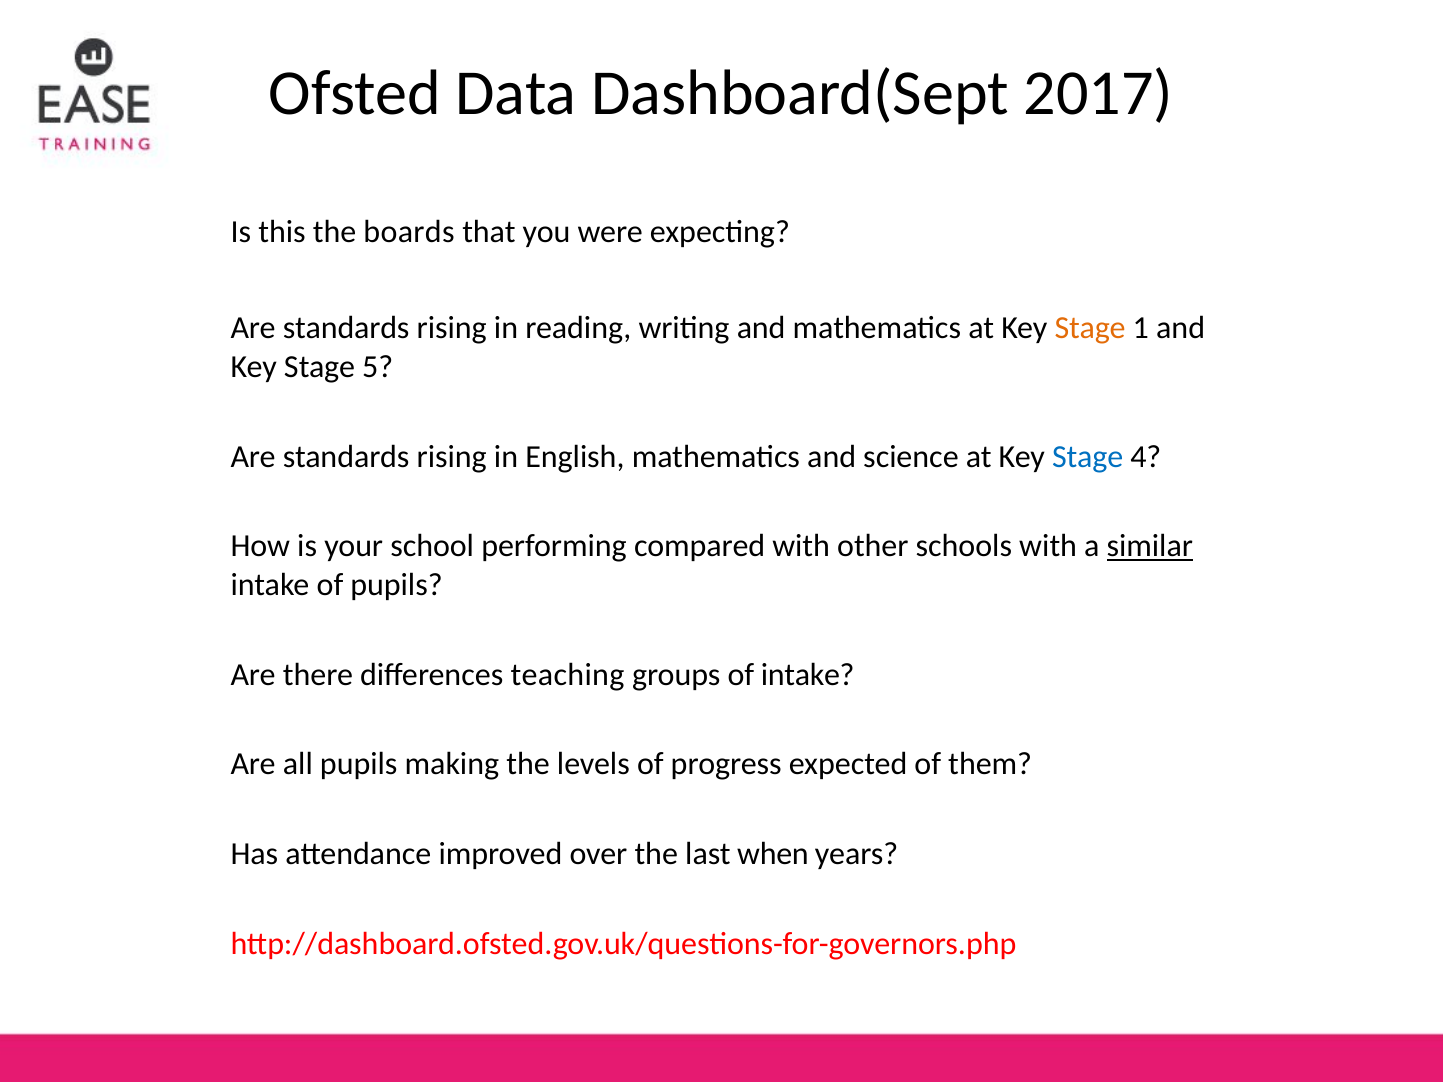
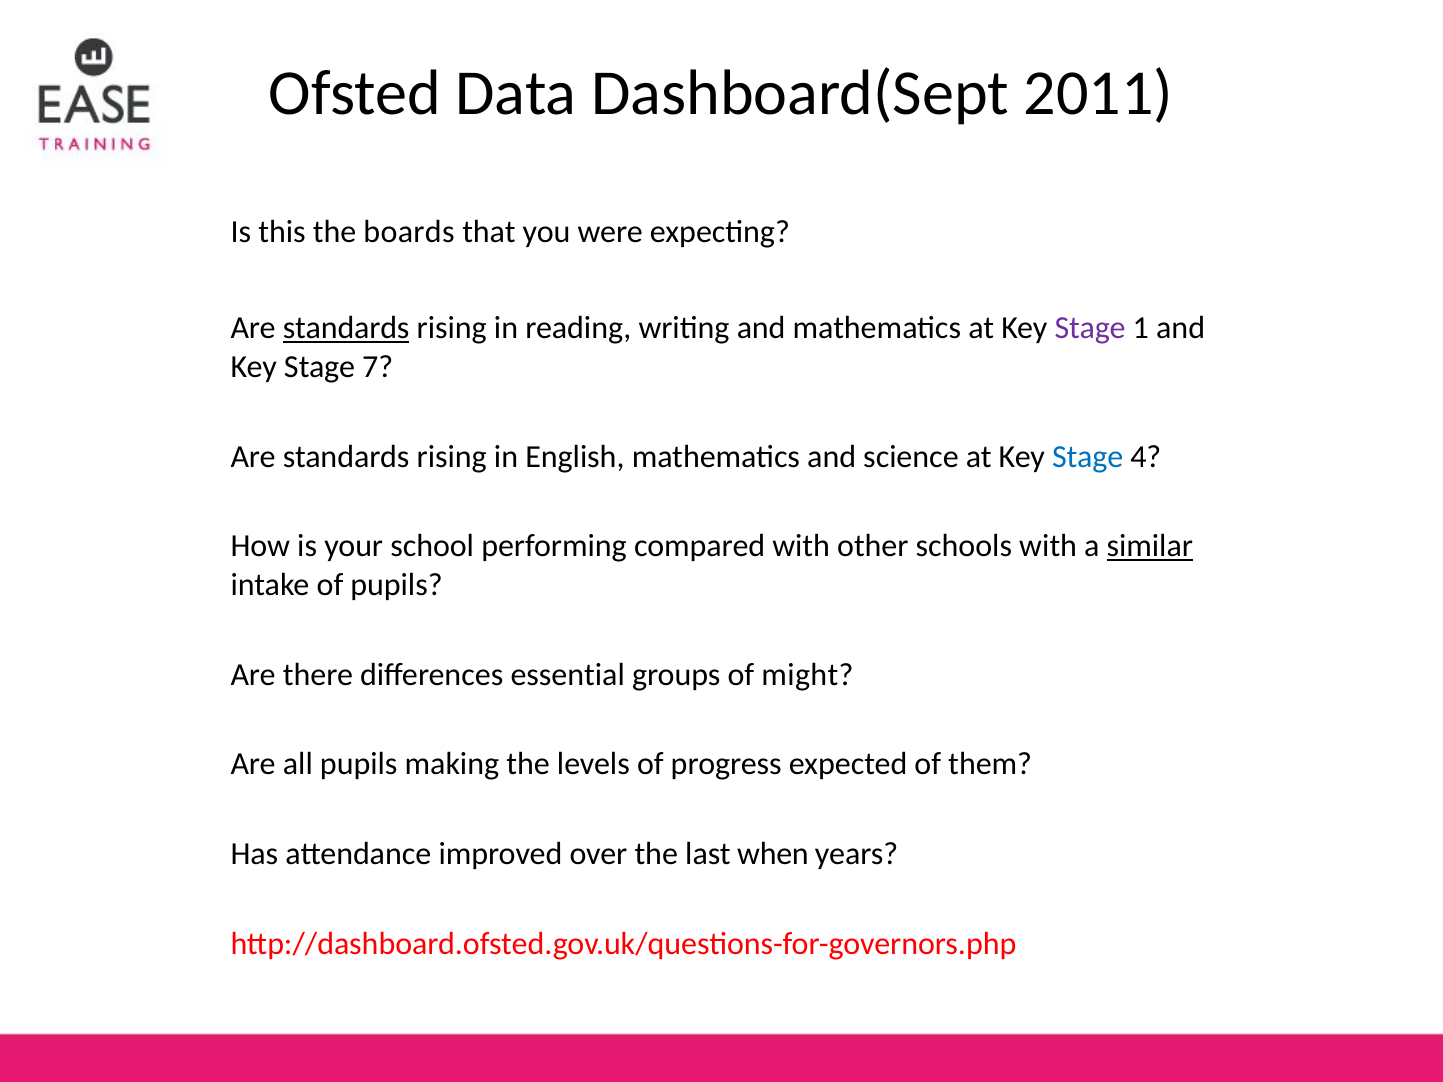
2017: 2017 -> 2011
standards at (346, 328) underline: none -> present
Stage at (1090, 328) colour: orange -> purple
5: 5 -> 7
teaching: teaching -> essential
of intake: intake -> might
